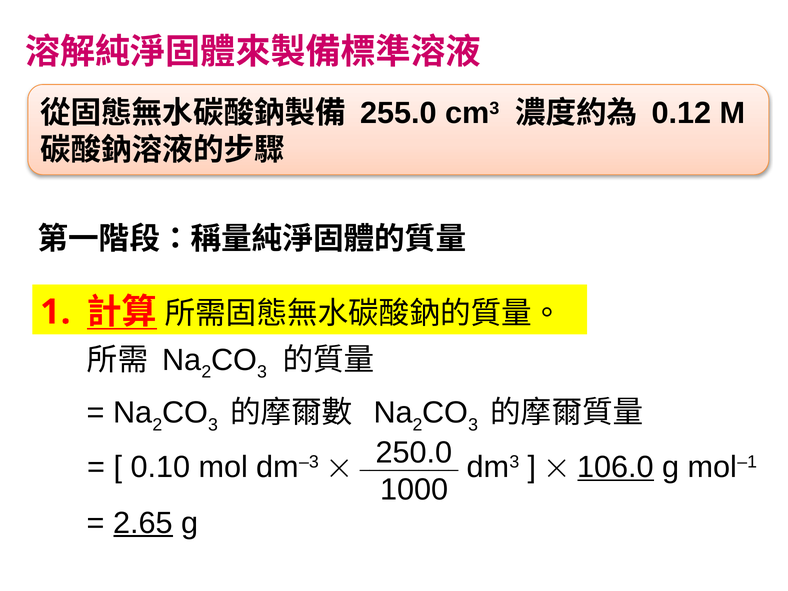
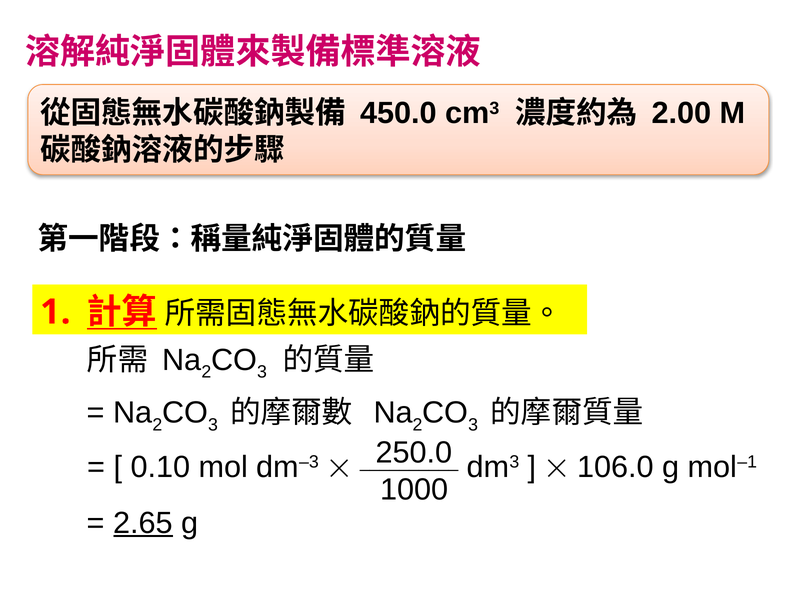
255.0: 255.0 -> 450.0
0.12: 0.12 -> 2.00
106.0 underline: present -> none
